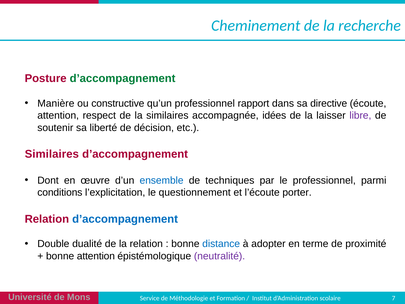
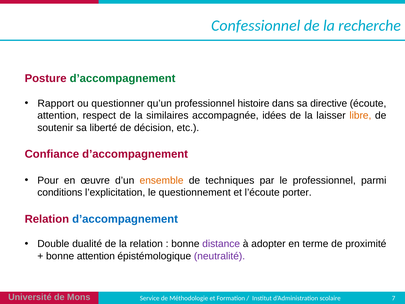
Cheminement: Cheminement -> Confessionnel
Manière: Manière -> Rapport
constructive: constructive -> questionner
rapport: rapport -> histoire
libre colour: purple -> orange
Similaires at (52, 154): Similaires -> Confiance
Dont: Dont -> Pour
ensemble colour: blue -> orange
distance colour: blue -> purple
